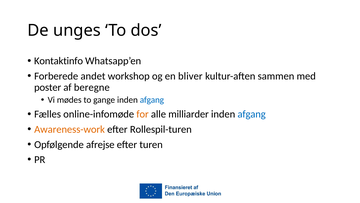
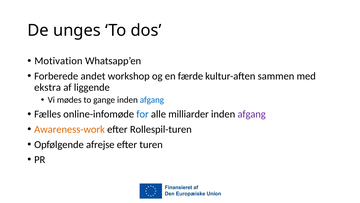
Kontaktinfo: Kontaktinfo -> Motivation
bliver: bliver -> færde
poster: poster -> ekstra
beregne: beregne -> liggende
for colour: orange -> blue
afgang at (252, 114) colour: blue -> purple
